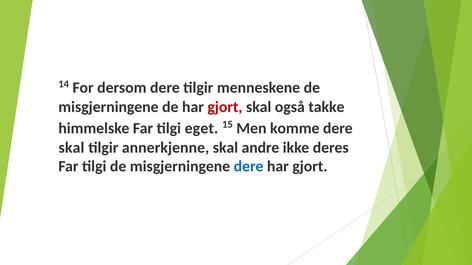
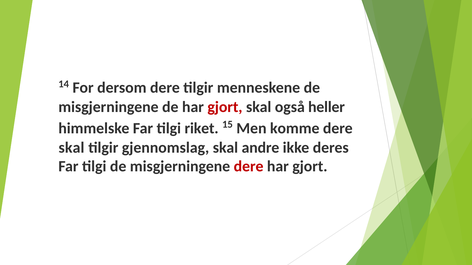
takke: takke -> heller
eget: eget -> riket
annerkjenne: annerkjenne -> gjennomslag
dere at (249, 167) colour: blue -> red
